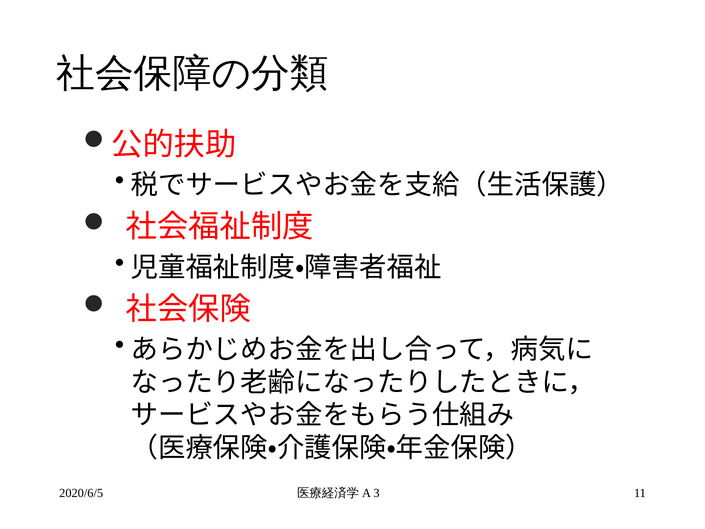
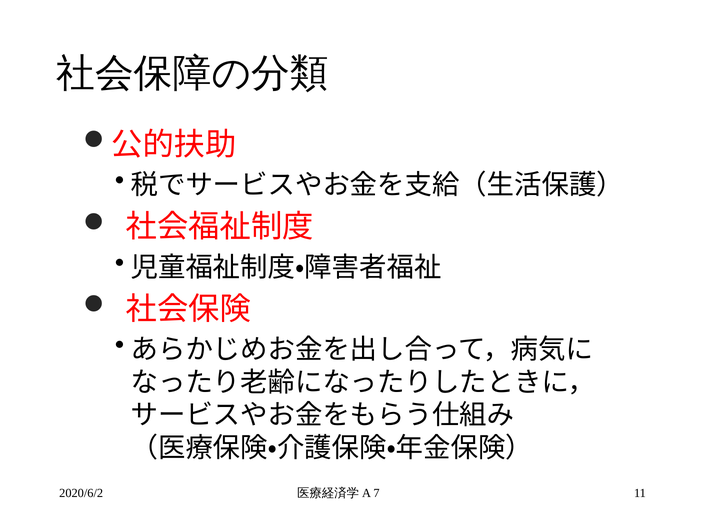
2020/6/5: 2020/6/5 -> 2020/6/2
3: 3 -> 7
